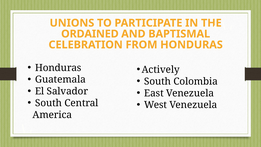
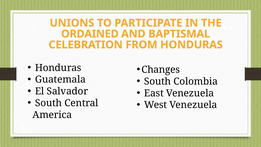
Actively: Actively -> Changes
